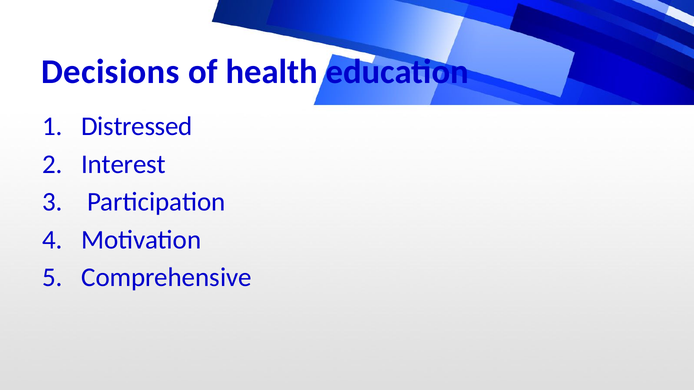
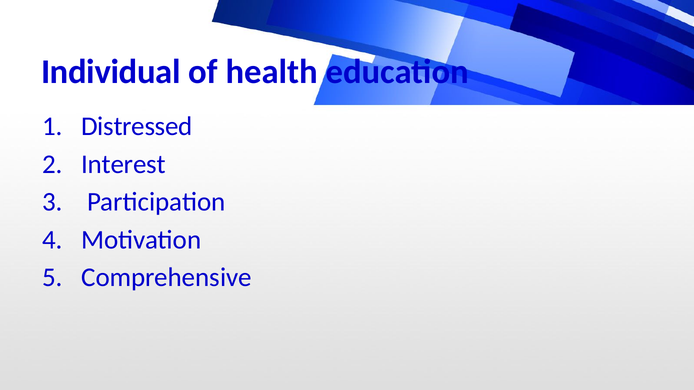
Decisions: Decisions -> Individual
